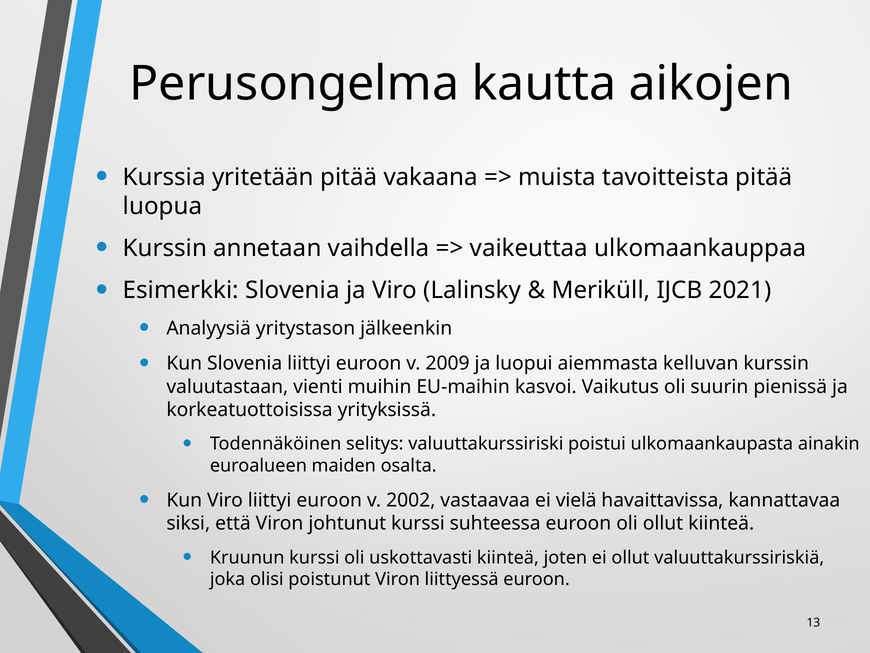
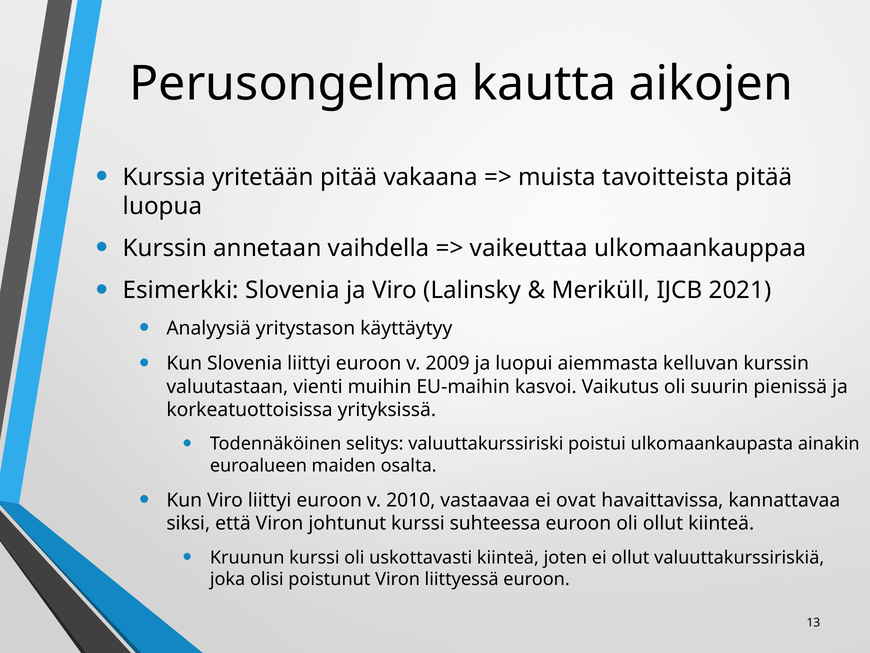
jälkeenkin: jälkeenkin -> käyttäytyy
2002: 2002 -> 2010
vielä: vielä -> ovat
